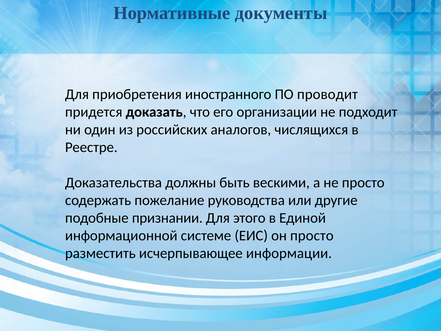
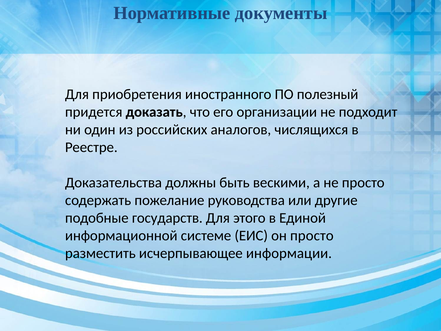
проводит: проводит -> полезный
признании: признании -> государств
